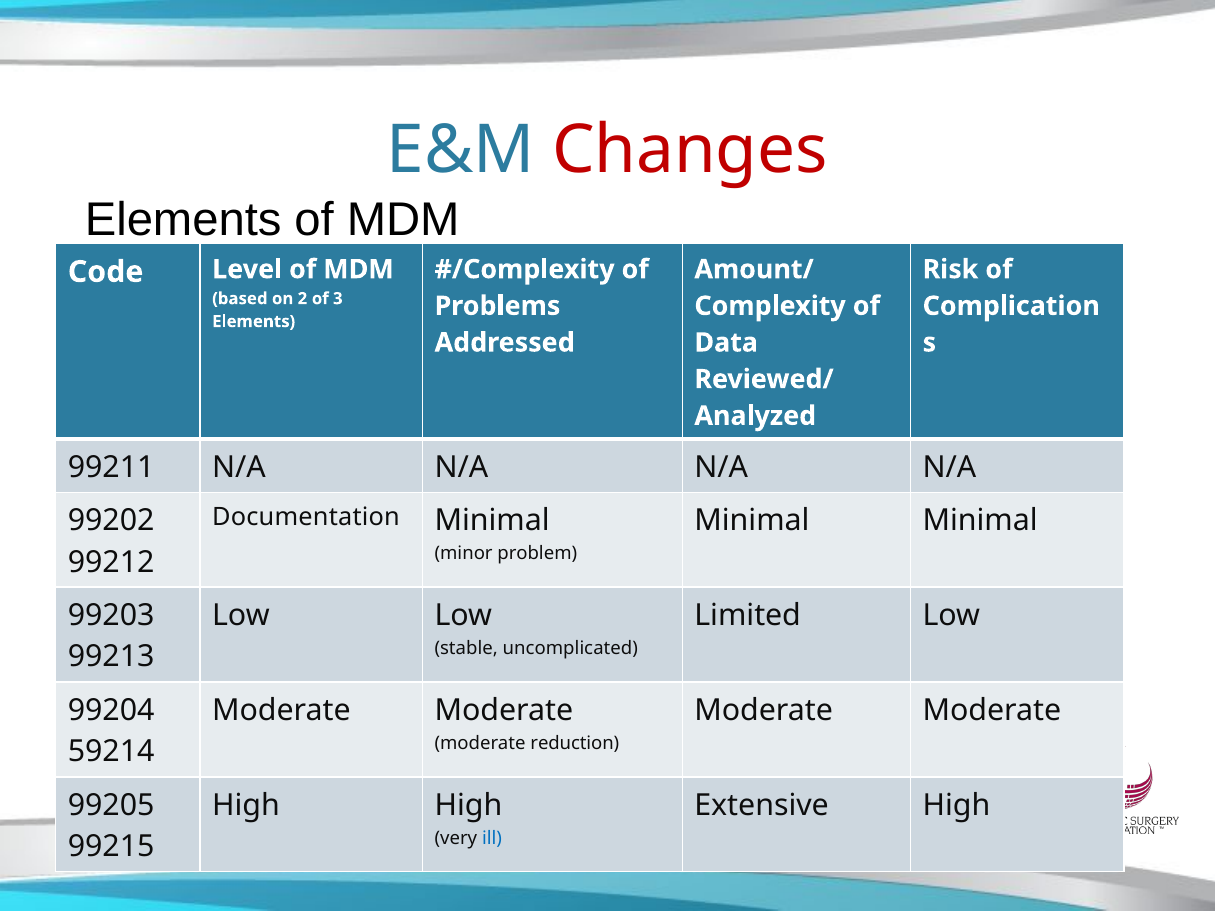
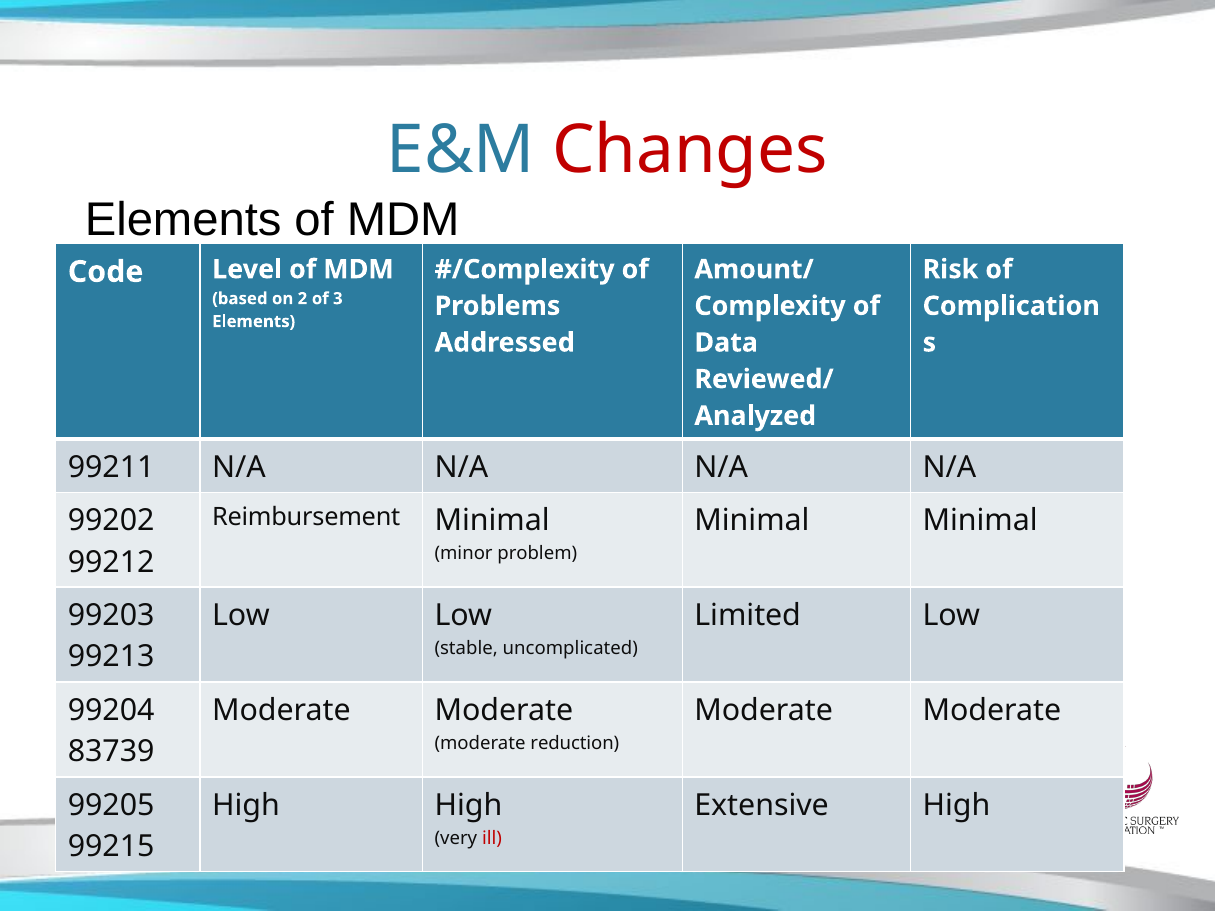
Documentation: Documentation -> Reimbursement
59214: 59214 -> 83739
ill colour: blue -> red
